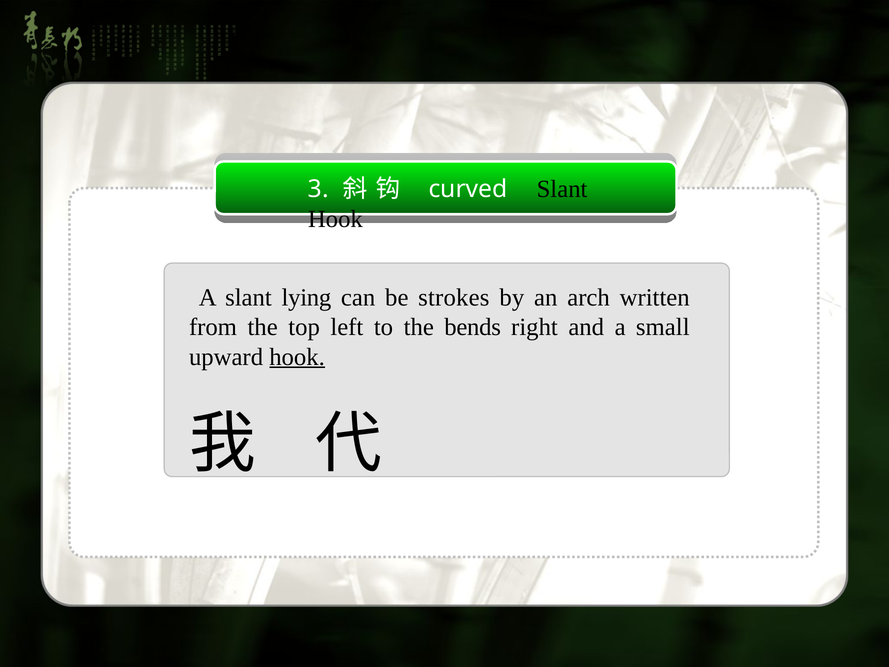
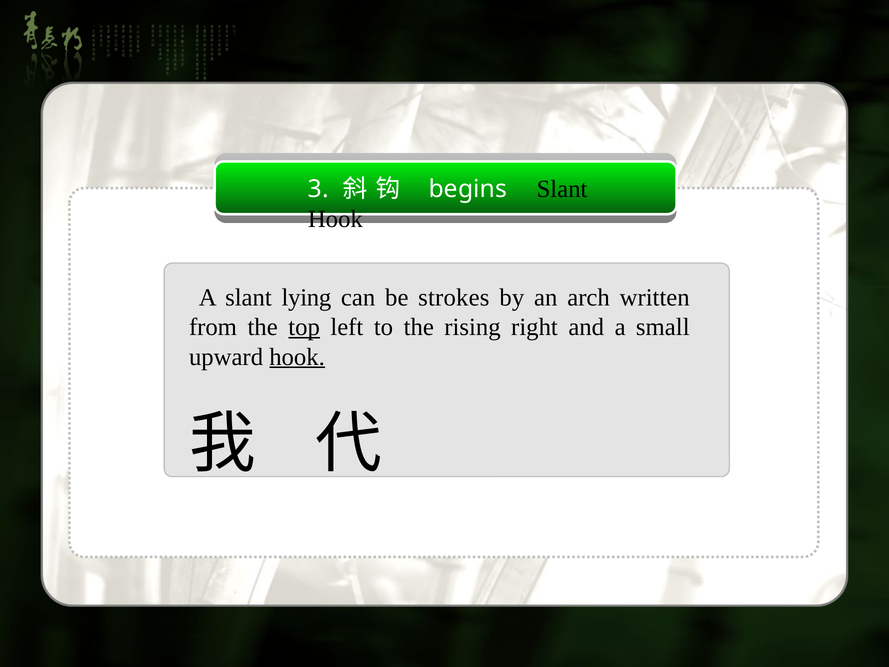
curved: curved -> begins
top underline: none -> present
bends: bends -> rising
